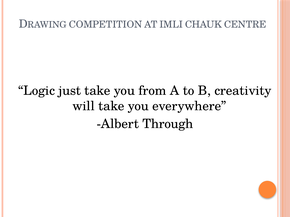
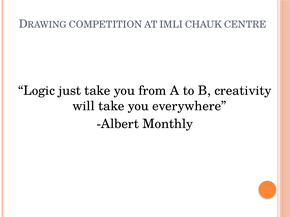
Through: Through -> Monthly
